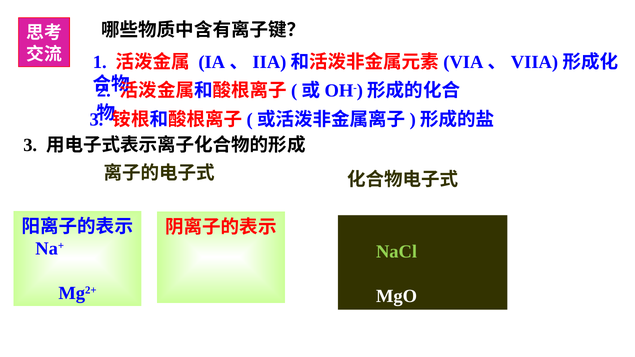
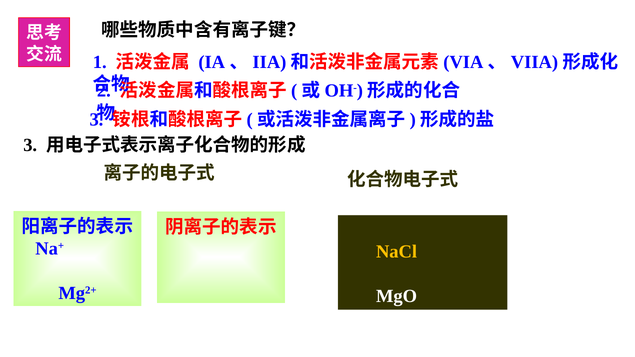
NaCl colour: light green -> yellow
